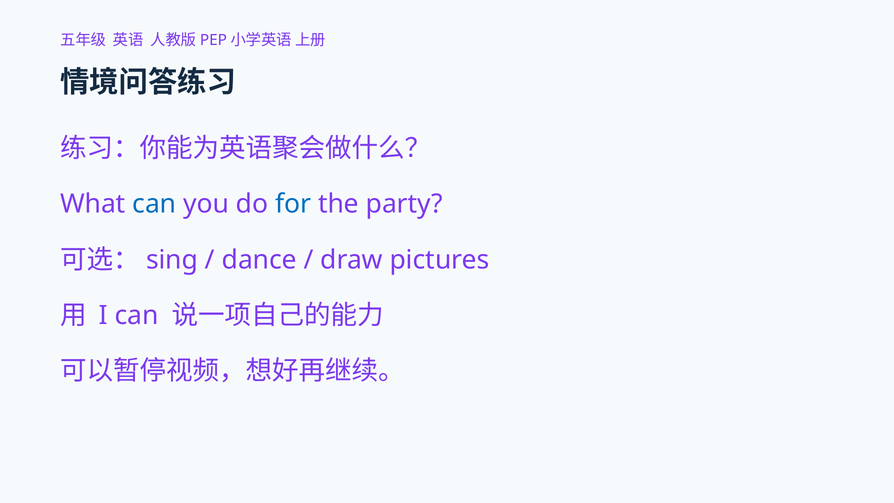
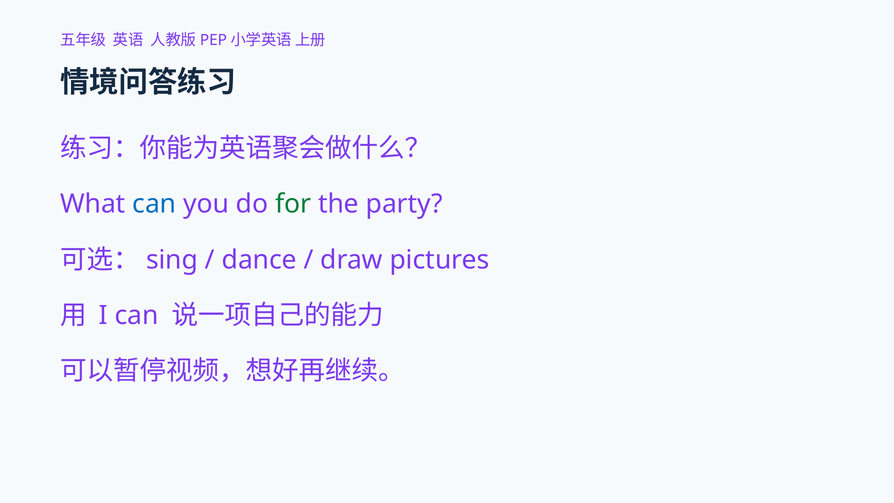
for colour: blue -> green
